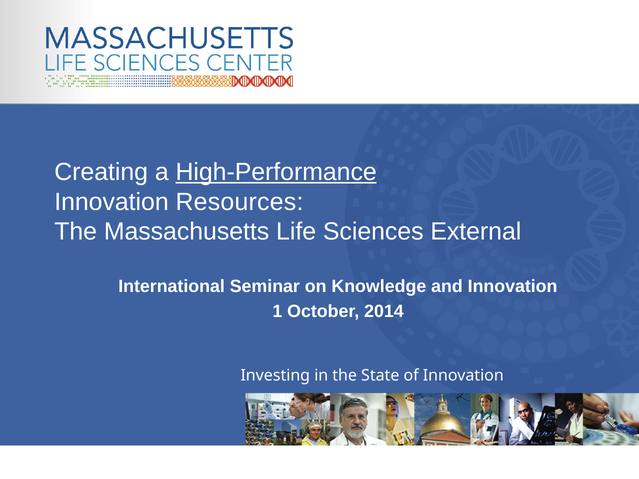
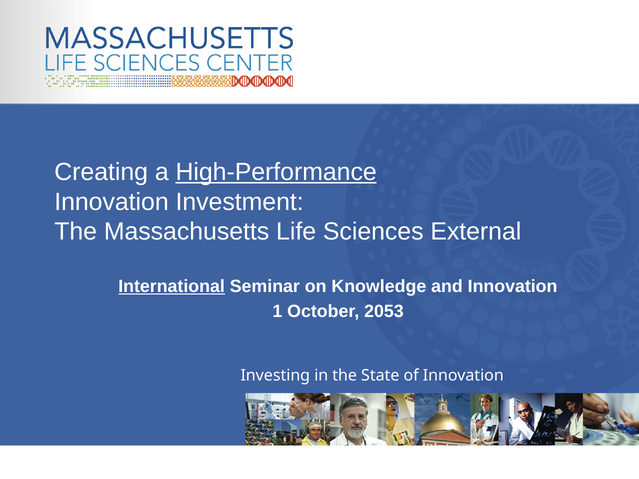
Resources: Resources -> Investment
International underline: none -> present
2014: 2014 -> 2053
